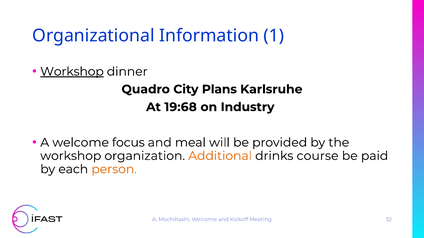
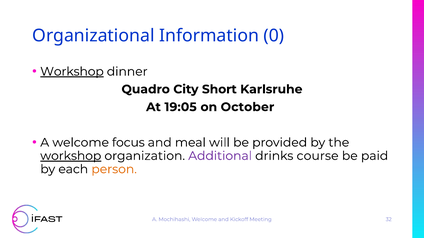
1: 1 -> 0
Plans: Plans -> Short
19:68: 19:68 -> 19:05
Industry: Industry -> October
workshop at (71, 156) underline: none -> present
Additional colour: orange -> purple
